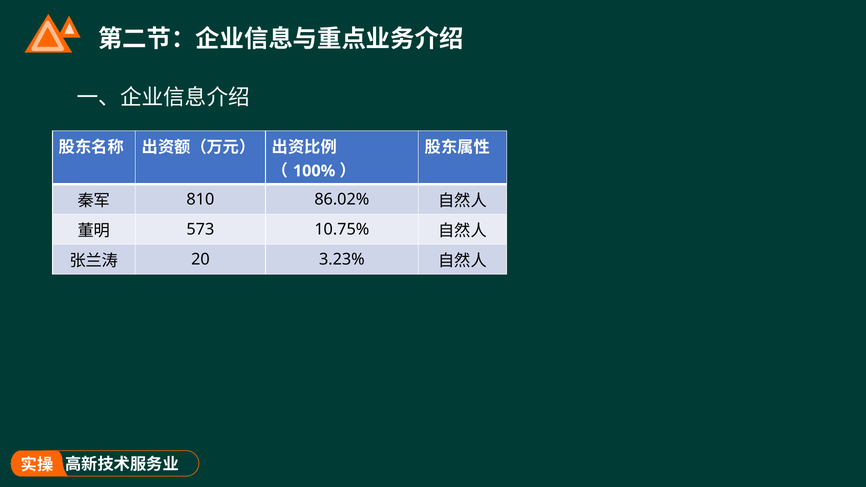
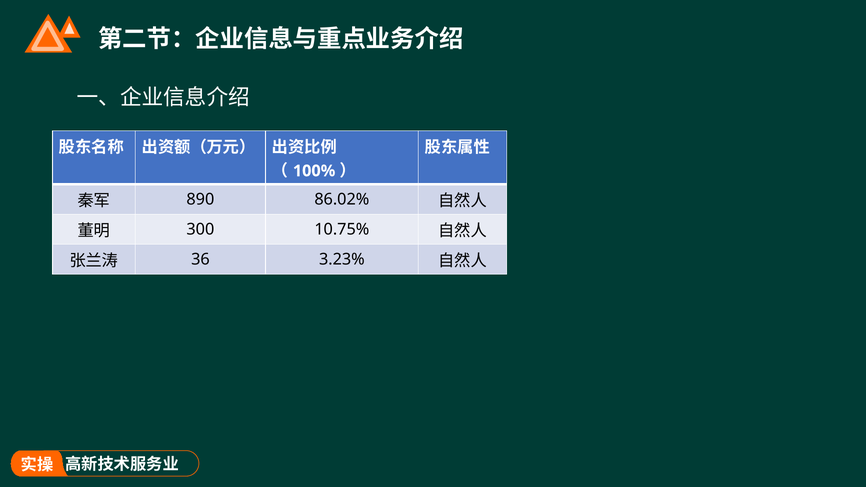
810: 810 -> 890
573: 573 -> 300
20: 20 -> 36
